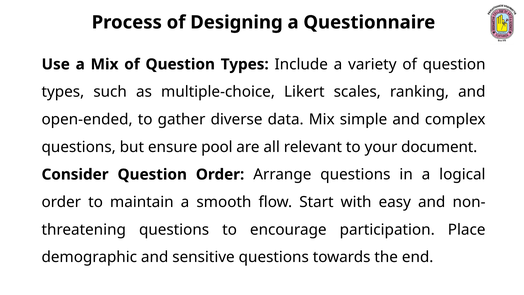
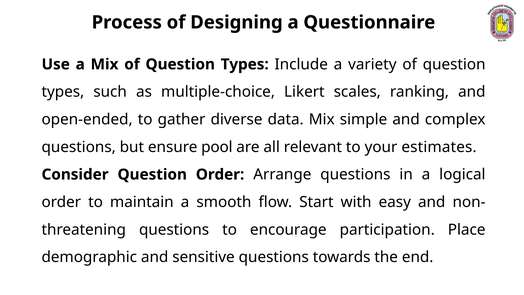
document: document -> estimates
